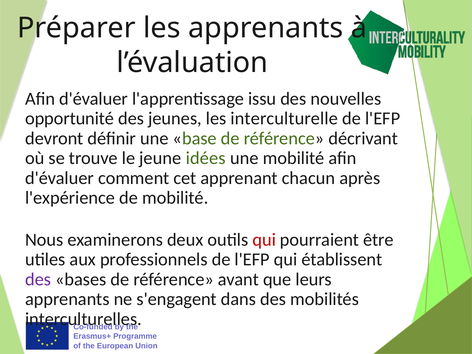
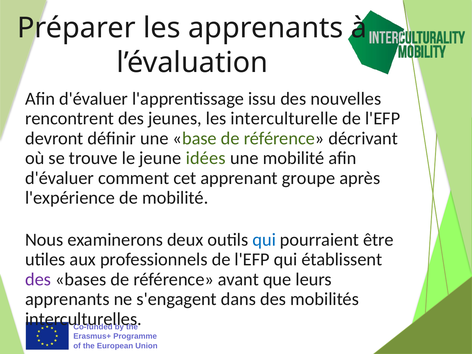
opportunité: opportunité -> rencontrent
chacun: chacun -> groupe
qui at (264, 240) colour: red -> blue
